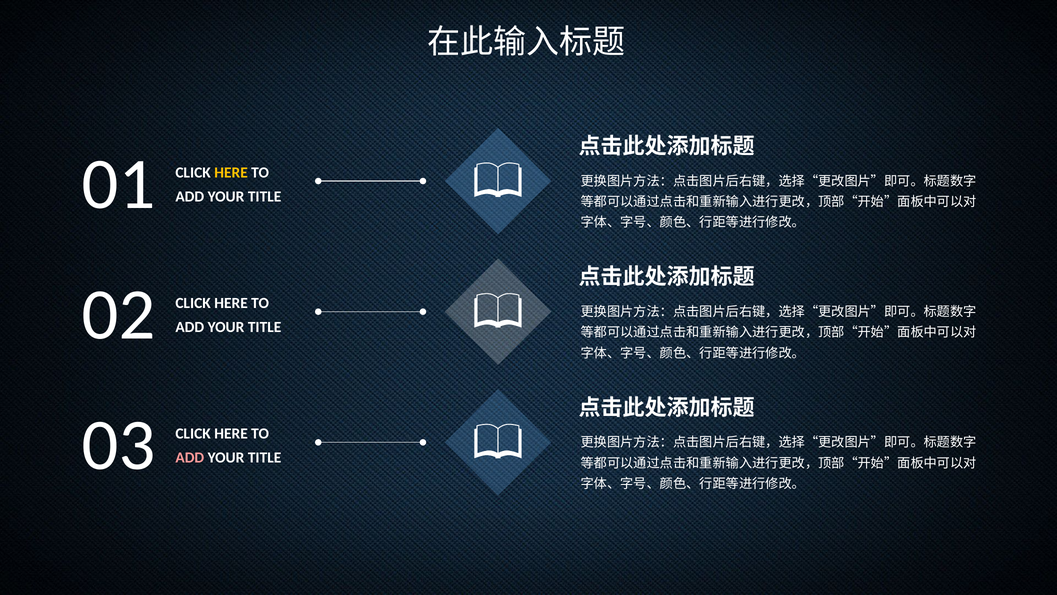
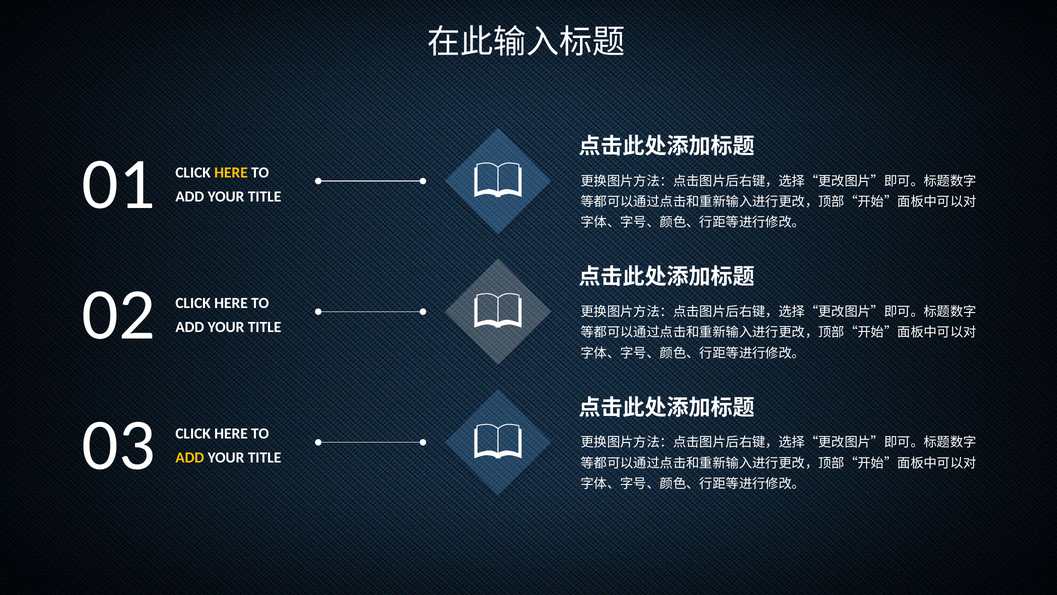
ADD at (190, 458) colour: pink -> yellow
